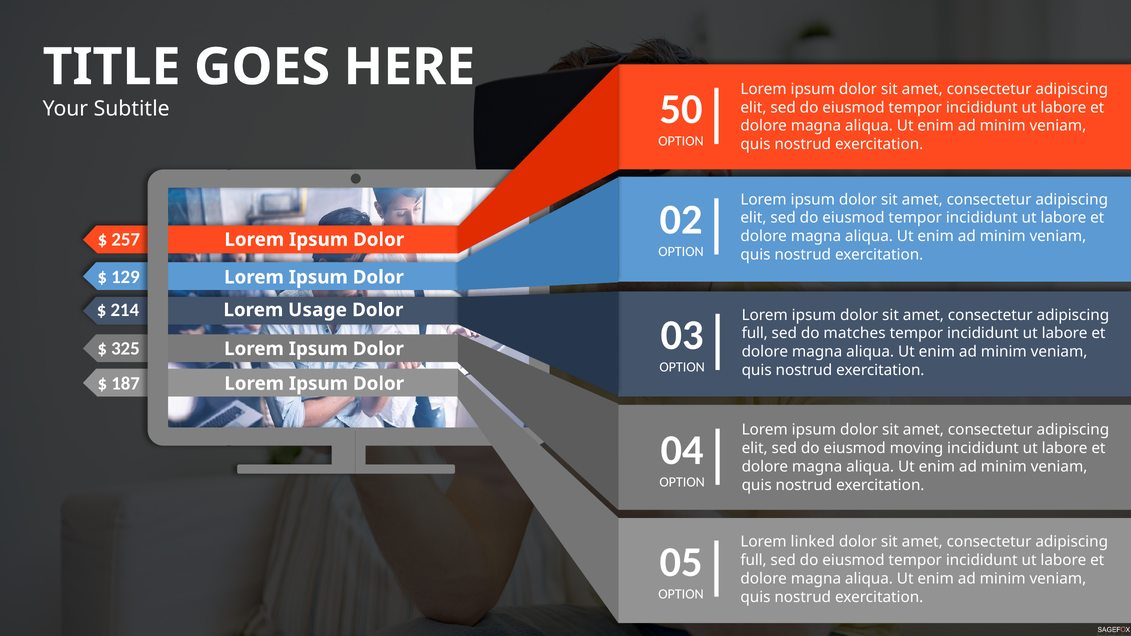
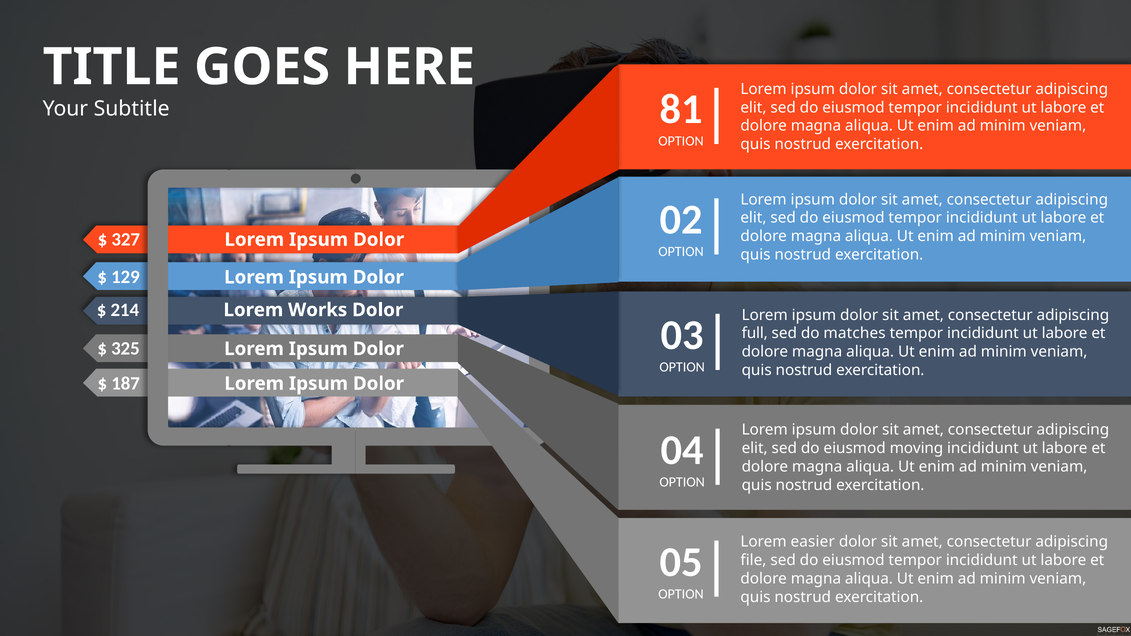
50: 50 -> 81
257: 257 -> 327
Usage: Usage -> Works
linked: linked -> easier
full at (754, 560): full -> file
